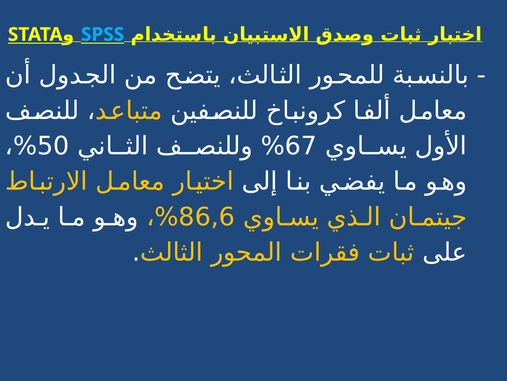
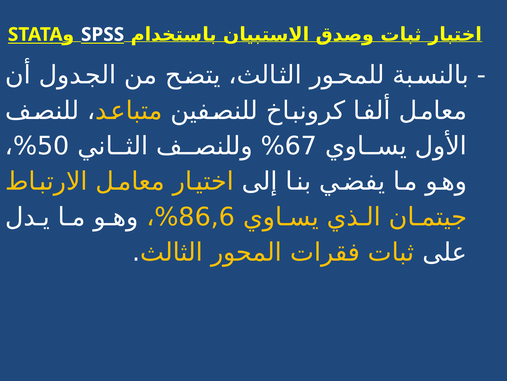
SPSS colour: light blue -> white
